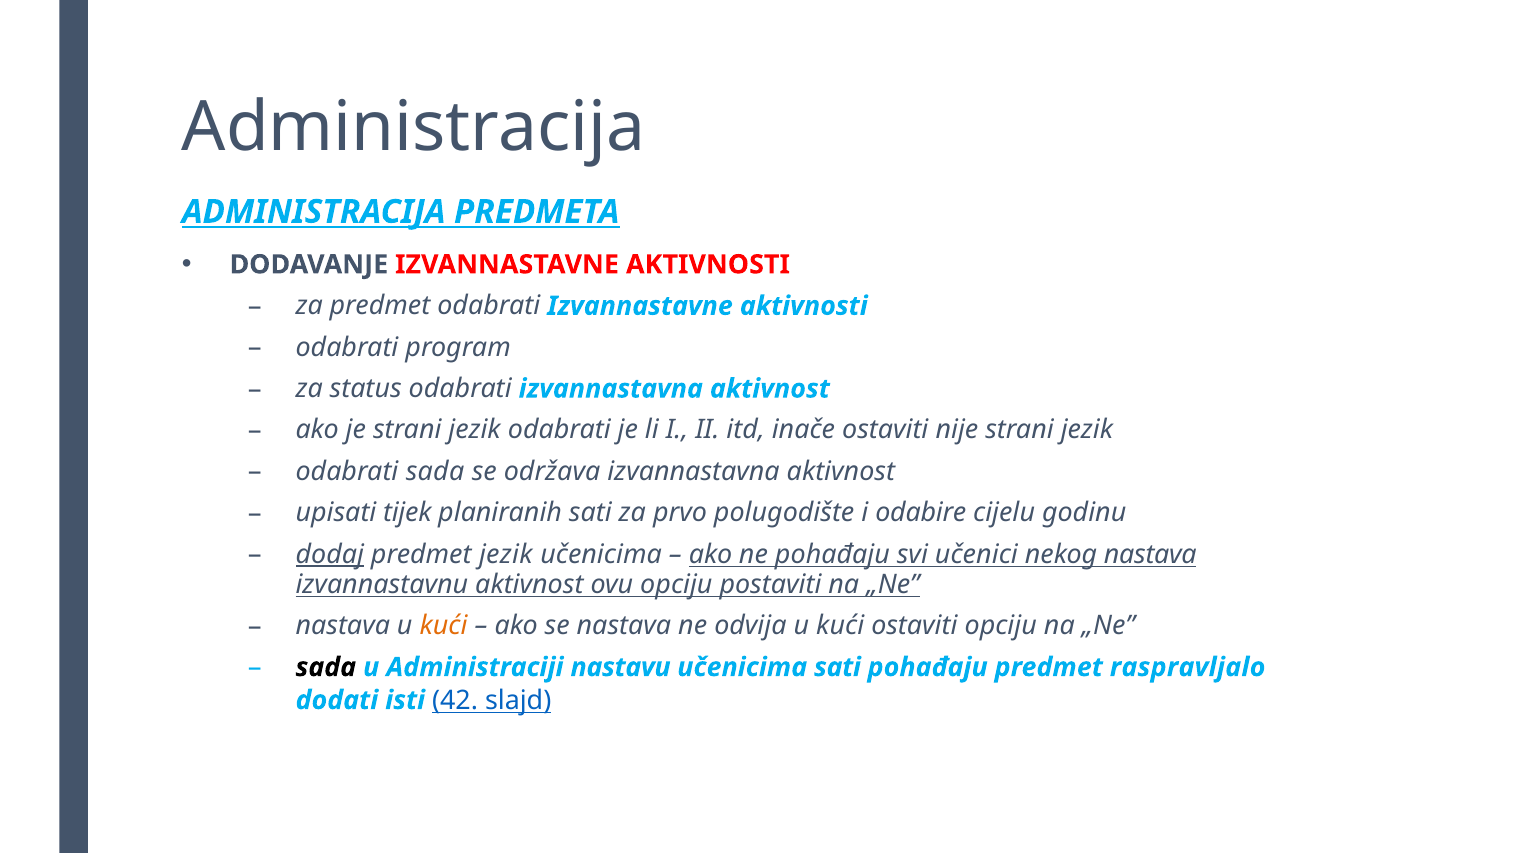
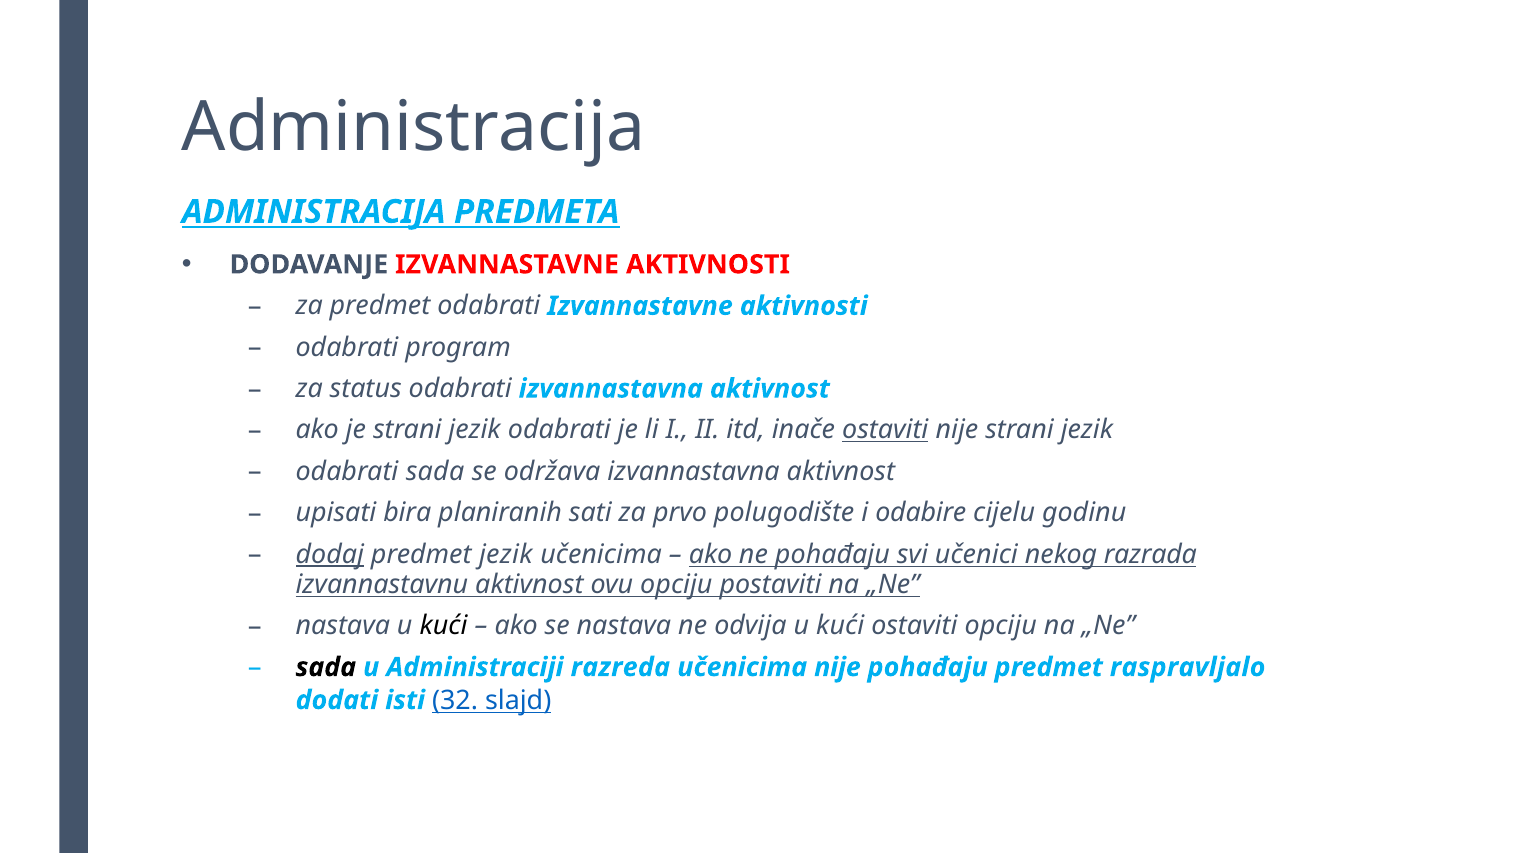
ostaviti at (885, 430) underline: none -> present
tijek: tijek -> bira
nekog nastava: nastava -> razrada
kući at (444, 626) colour: orange -> black
nastavu: nastavu -> razreda
učenicima sati: sati -> nije
42: 42 -> 32
